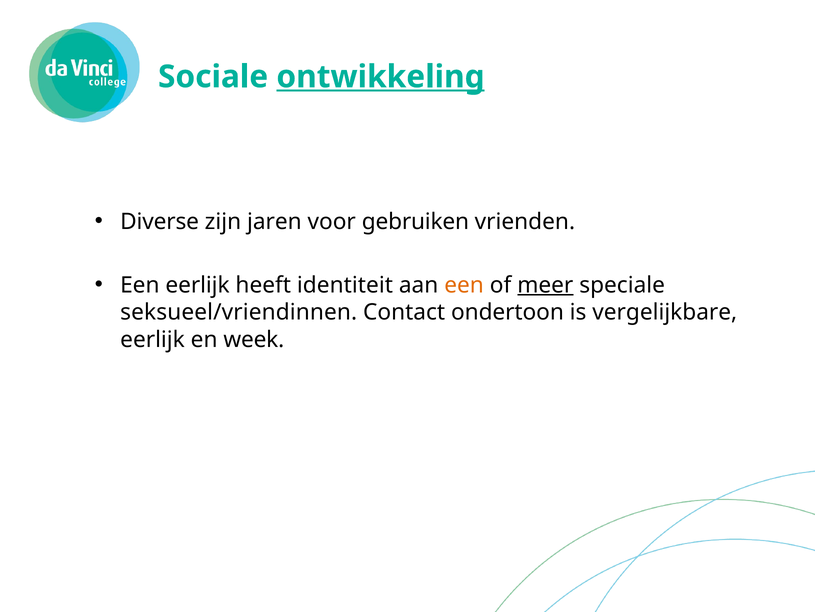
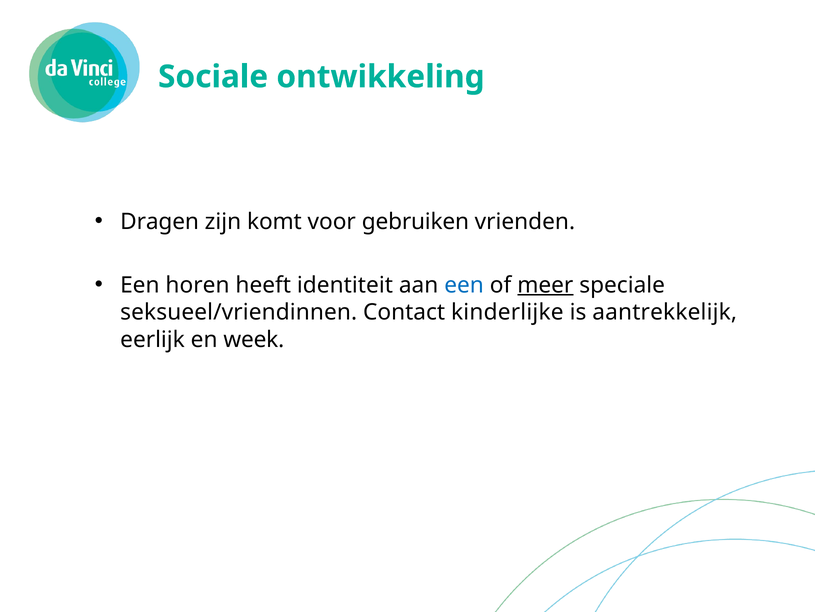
ontwikkeling underline: present -> none
Diverse: Diverse -> Dragen
jaren: jaren -> komt
Een eerlijk: eerlijk -> horen
een at (464, 285) colour: orange -> blue
ondertoon: ondertoon -> kinderlijke
vergelijkbare: vergelijkbare -> aantrekkelijk
